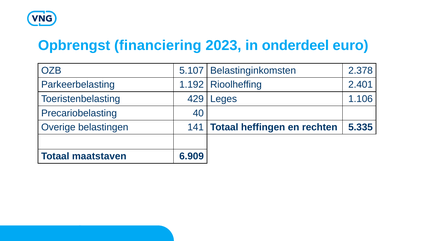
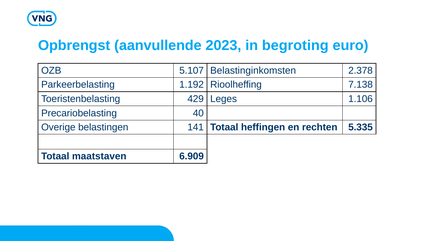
financiering: financiering -> aanvullende
onderdeel: onderdeel -> begroting
2.401: 2.401 -> 7.138
